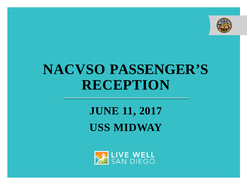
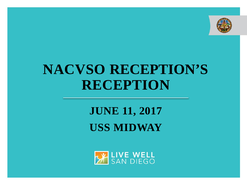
PASSENGER’S: PASSENGER’S -> RECEPTION’S
